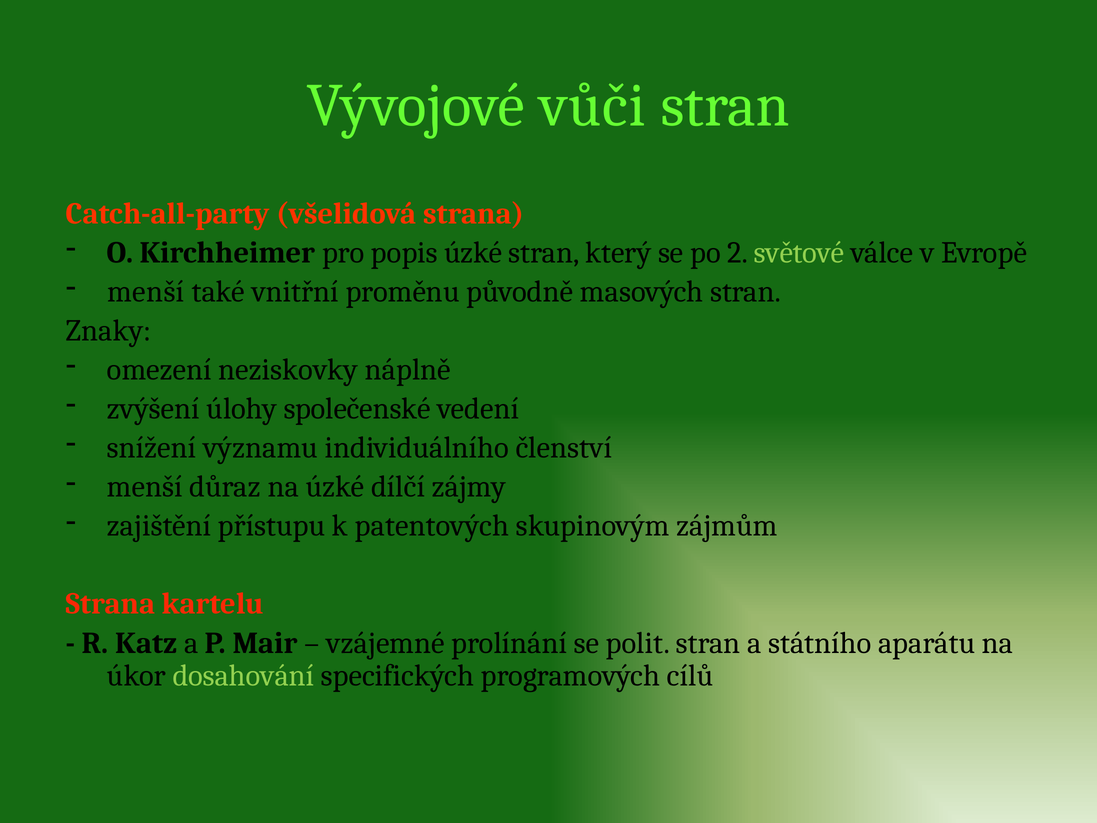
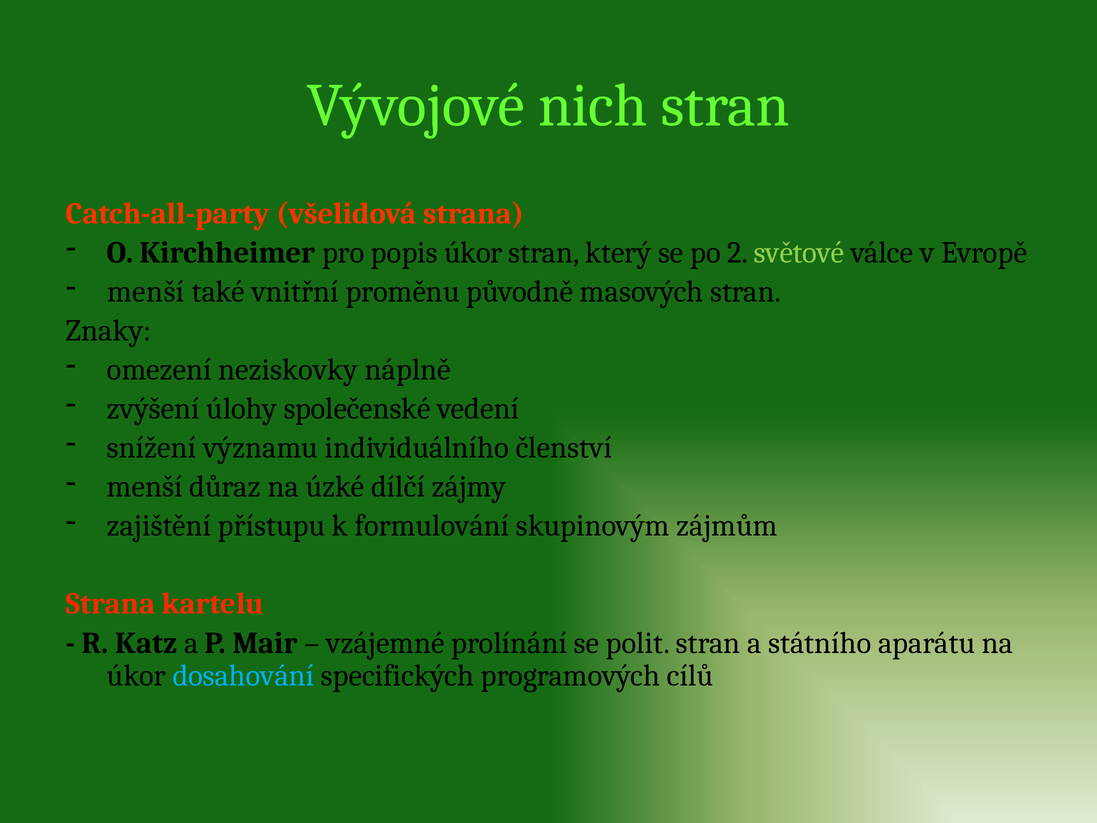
vůči: vůči -> nich
popis úzké: úzké -> úkor
patentových: patentových -> formulování
dosahování colour: light green -> light blue
